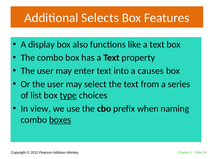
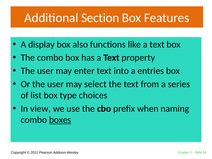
Selects: Selects -> Section
causes: causes -> entries
type underline: present -> none
